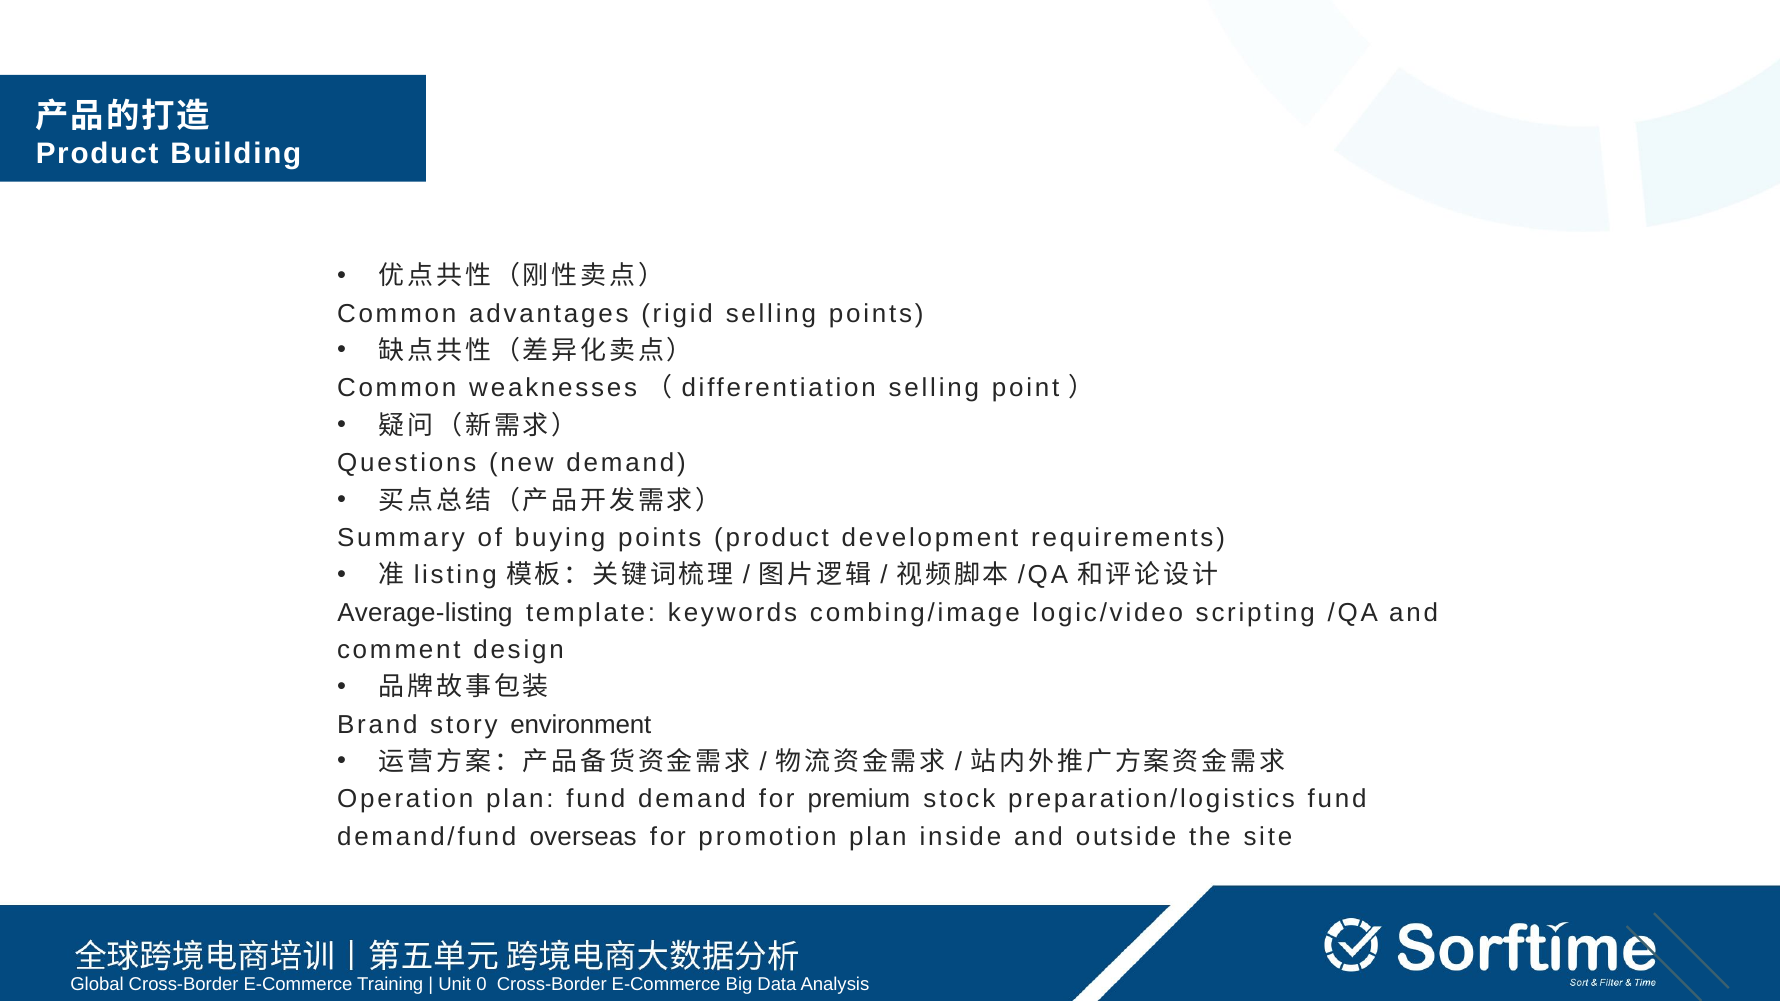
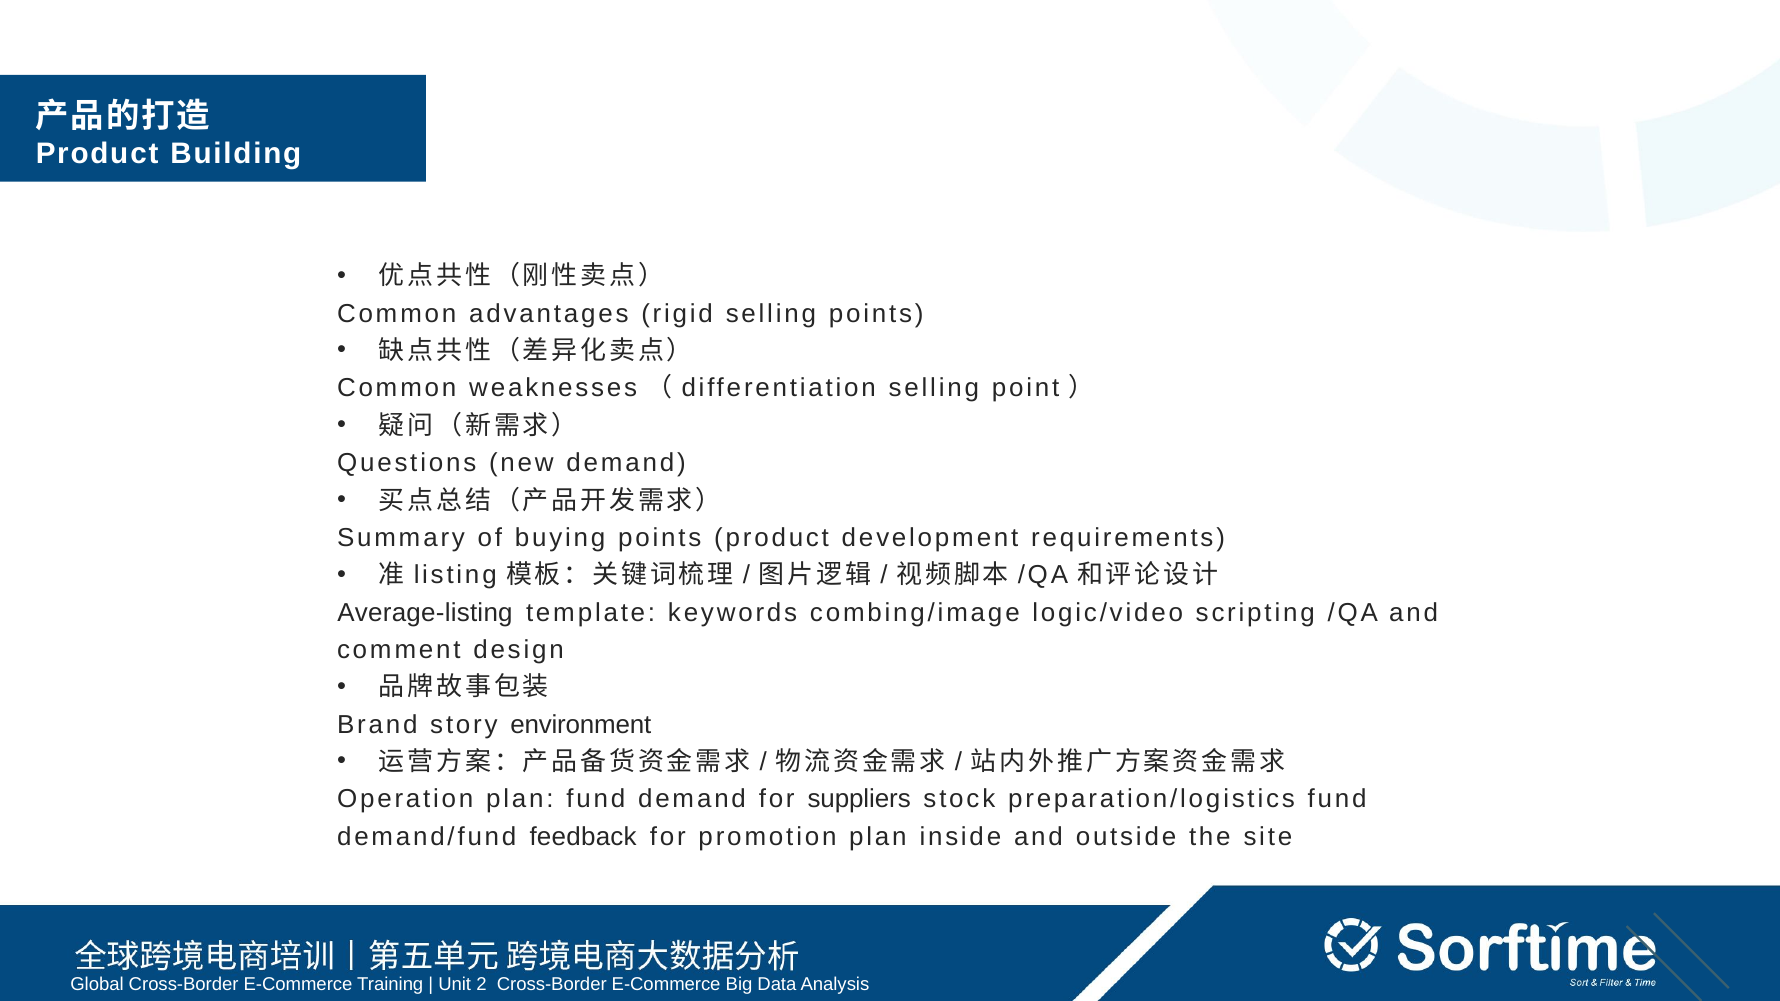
premium: premium -> suppliers
overseas: overseas -> feedback
0: 0 -> 2
